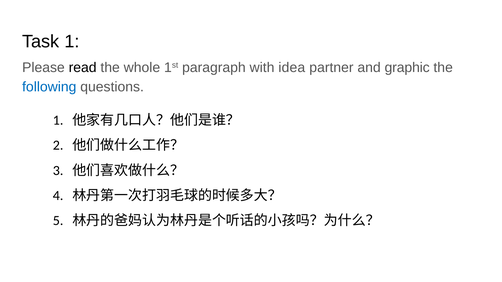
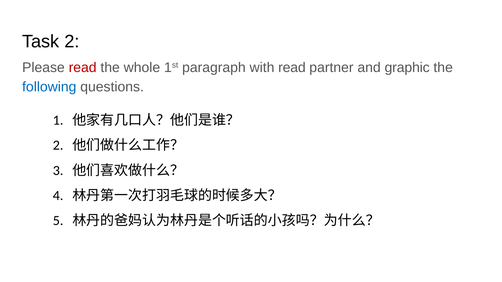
Task 1: 1 -> 2
read at (83, 68) colour: black -> red
with idea: idea -> read
